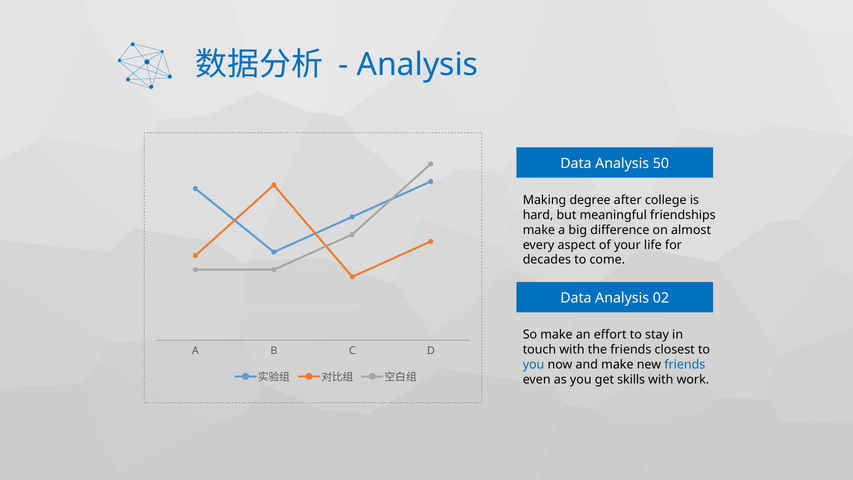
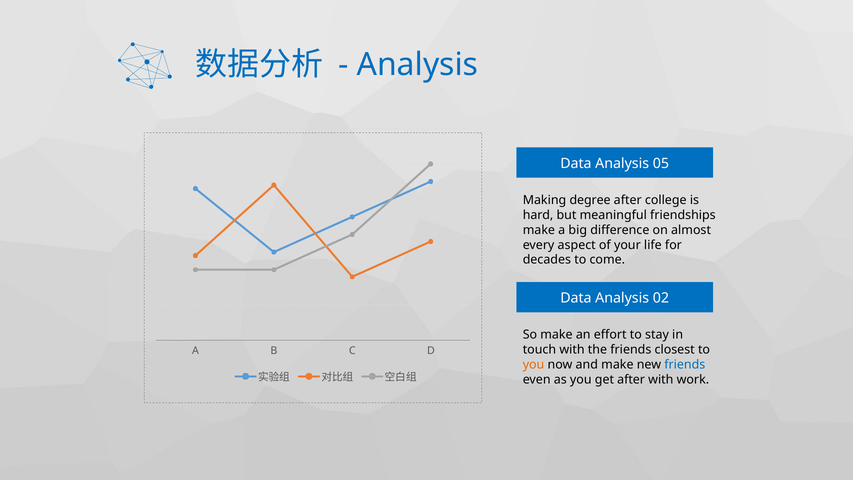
50: 50 -> 05
you at (534, 364) colour: blue -> orange
get skills: skills -> after
